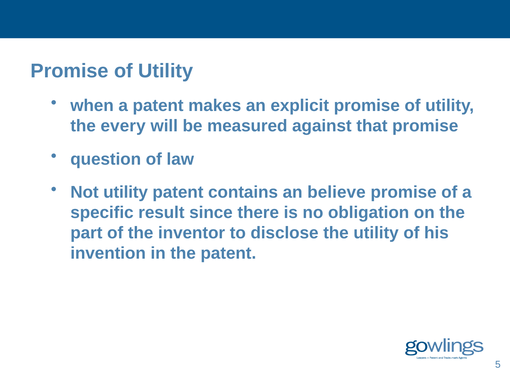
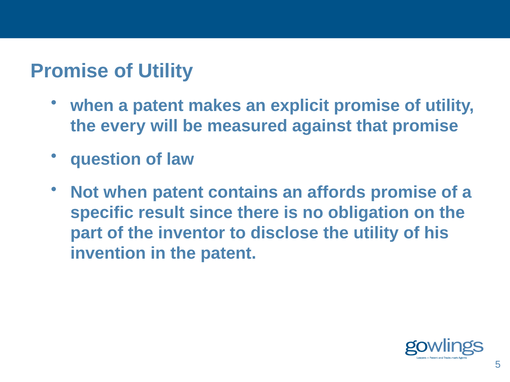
Not utility: utility -> when
believe: believe -> affords
